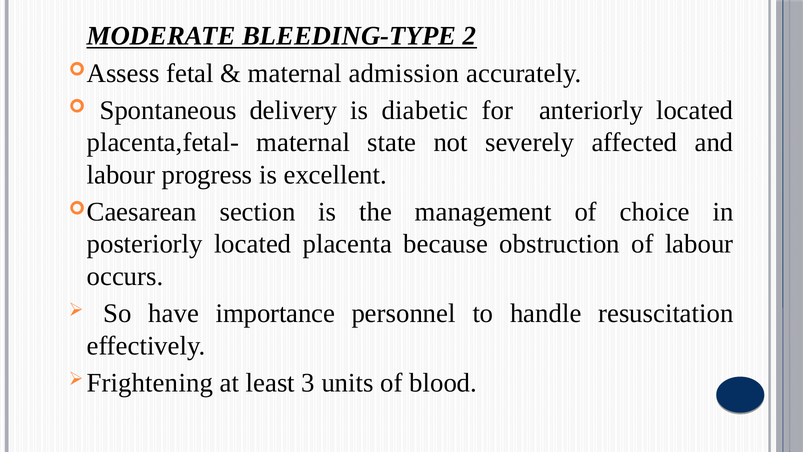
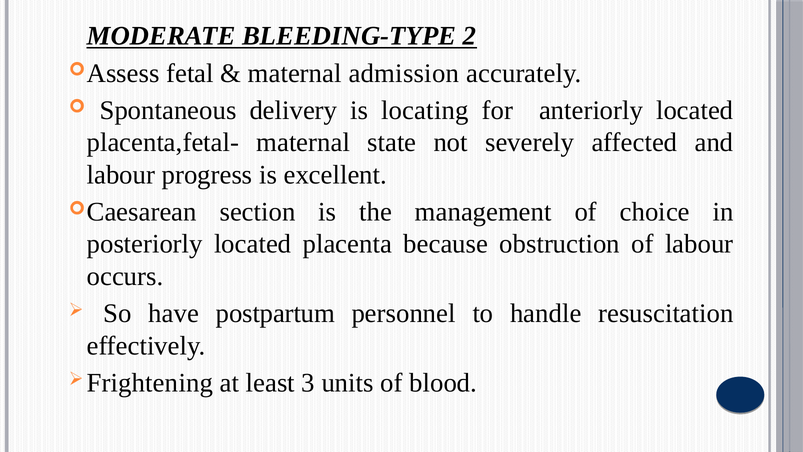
diabetic: diabetic -> locating
importance: importance -> postpartum
